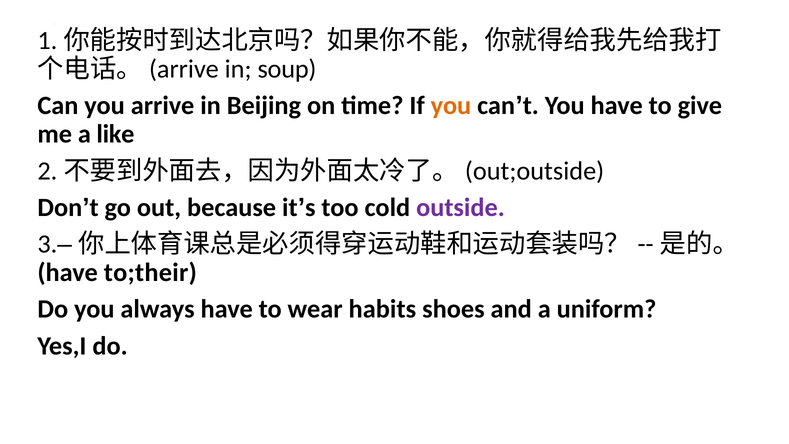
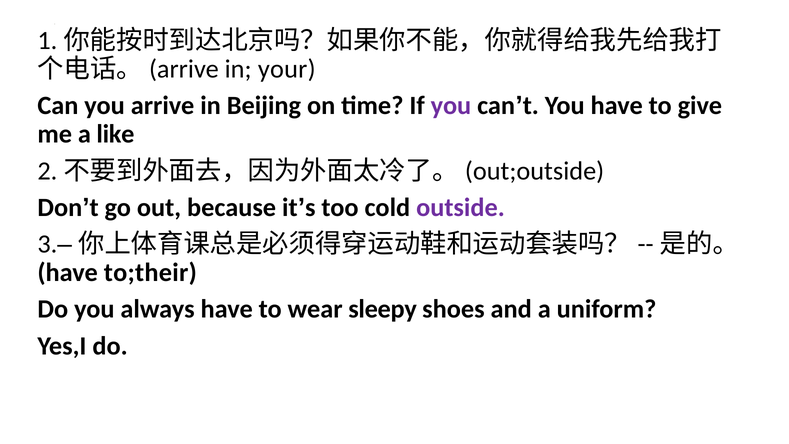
soup: soup -> your
you at (451, 106) colour: orange -> purple
habits: habits -> sleepy
